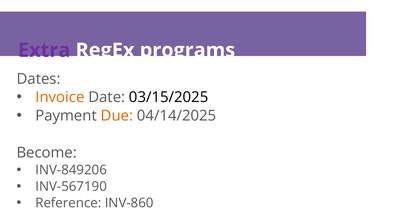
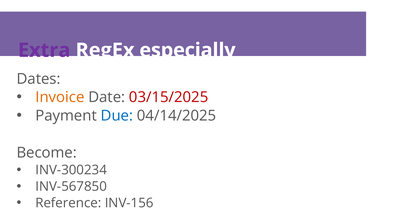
programs: programs -> especially
03/15/2025 colour: black -> red
Due colour: orange -> blue
INV-849206: INV-849206 -> INV-300234
INV-567190: INV-567190 -> INV-567850
INV-860: INV-860 -> INV-156
